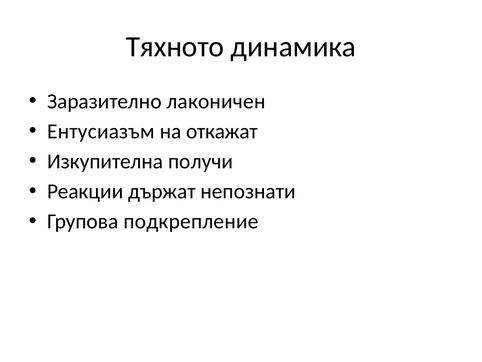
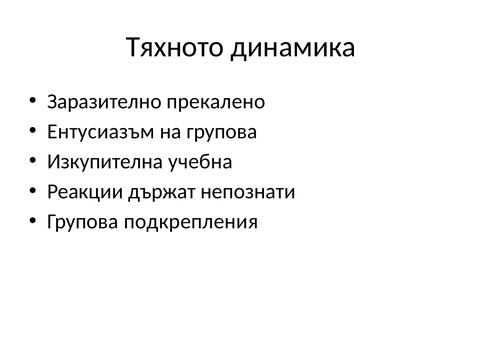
лаконичен: лаконичен -> прекалено
на откажат: откажат -> групова
получи: получи -> учебна
подкрепление: подкрепление -> подкрепления
